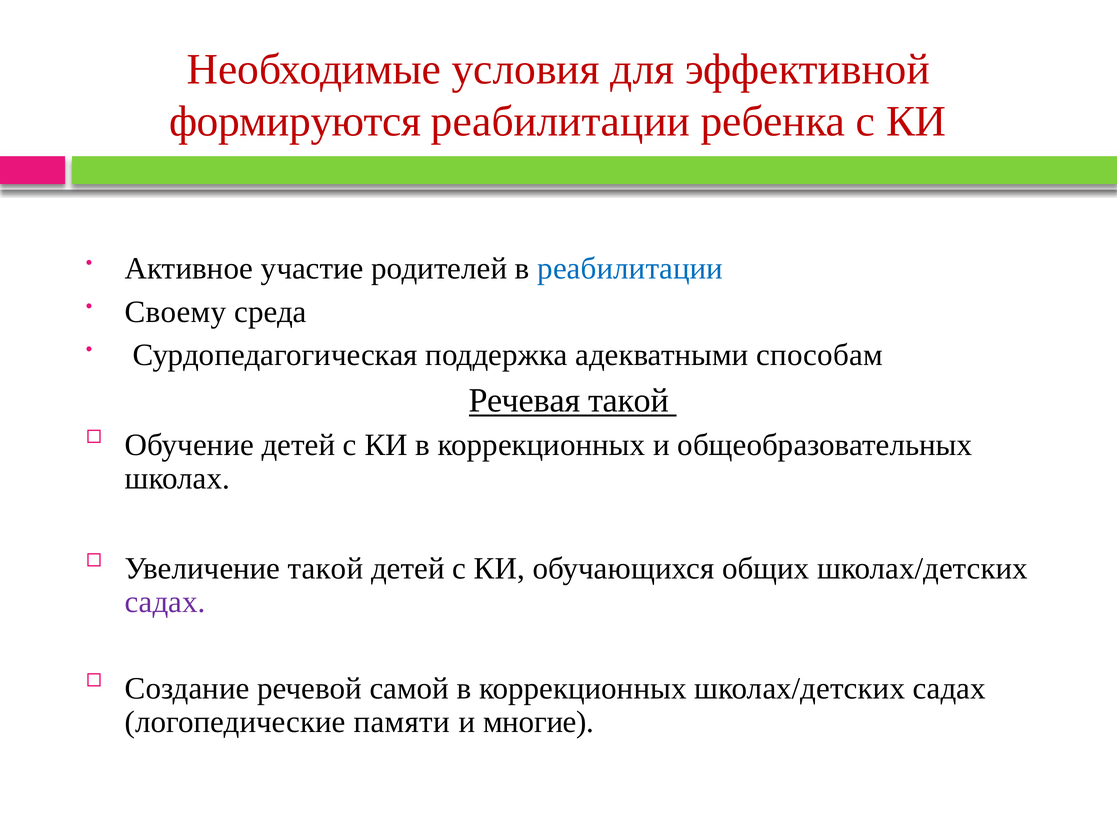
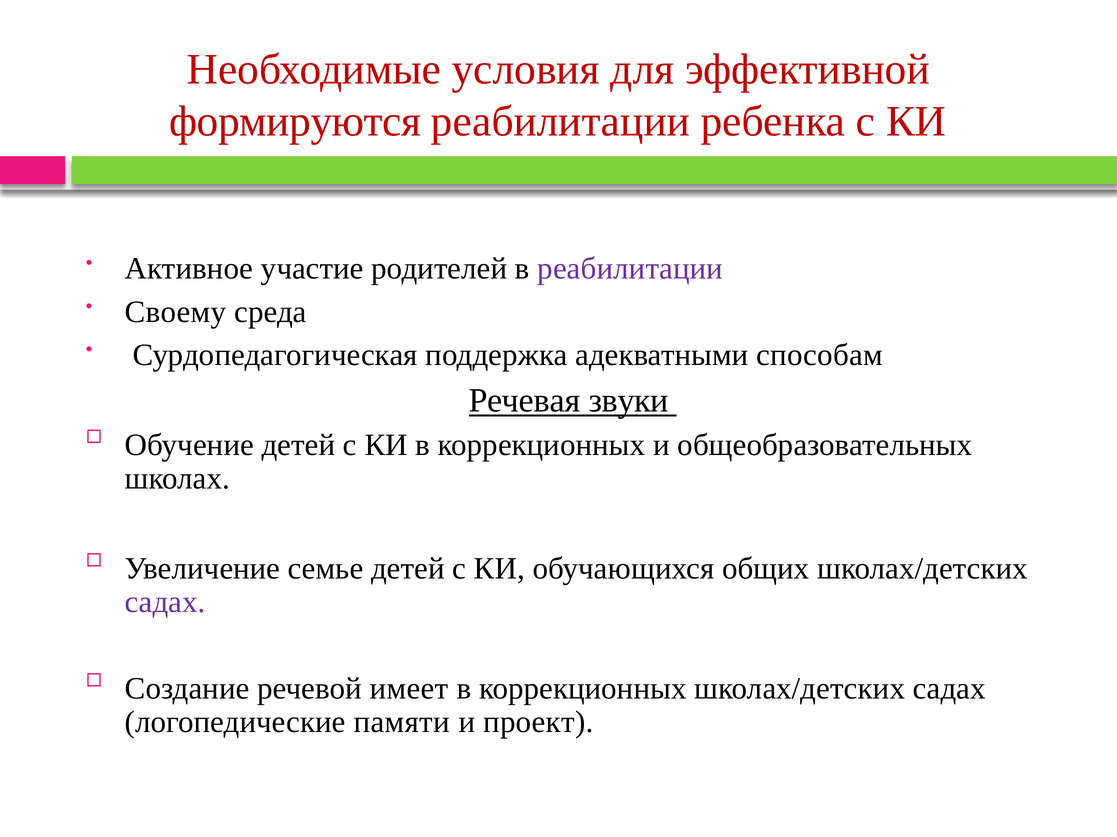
реабилитации at (630, 269) colour: blue -> purple
Речевая такой: такой -> звуки
Увеличение такой: такой -> семье
самой: самой -> имеет
многие: многие -> проект
